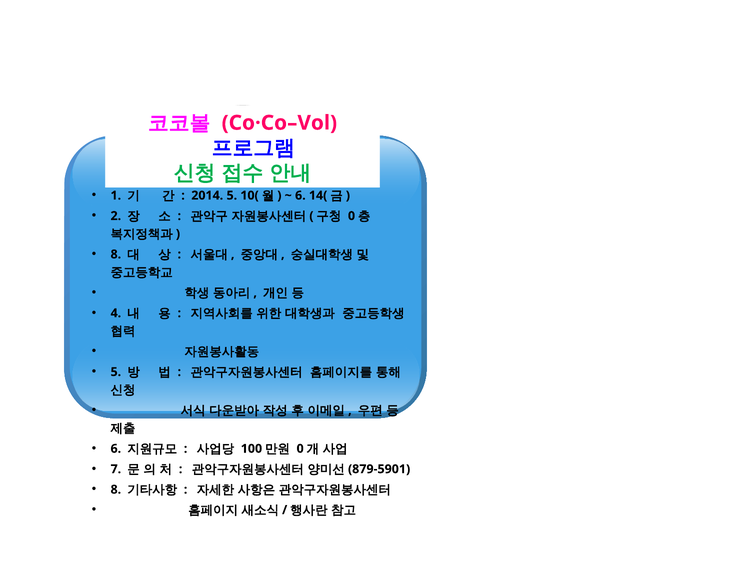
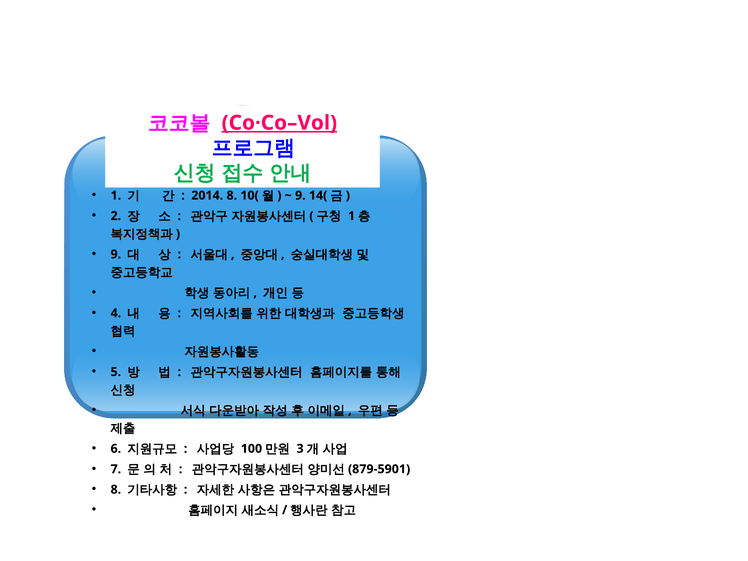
Co·Co–Vol underline: none -> present
2014 5: 5 -> 8
6 at (300, 195): 6 -> 9
0 at (352, 216): 0 -> 1
8 at (116, 254): 8 -> 9
0 at (300, 449): 0 -> 3
